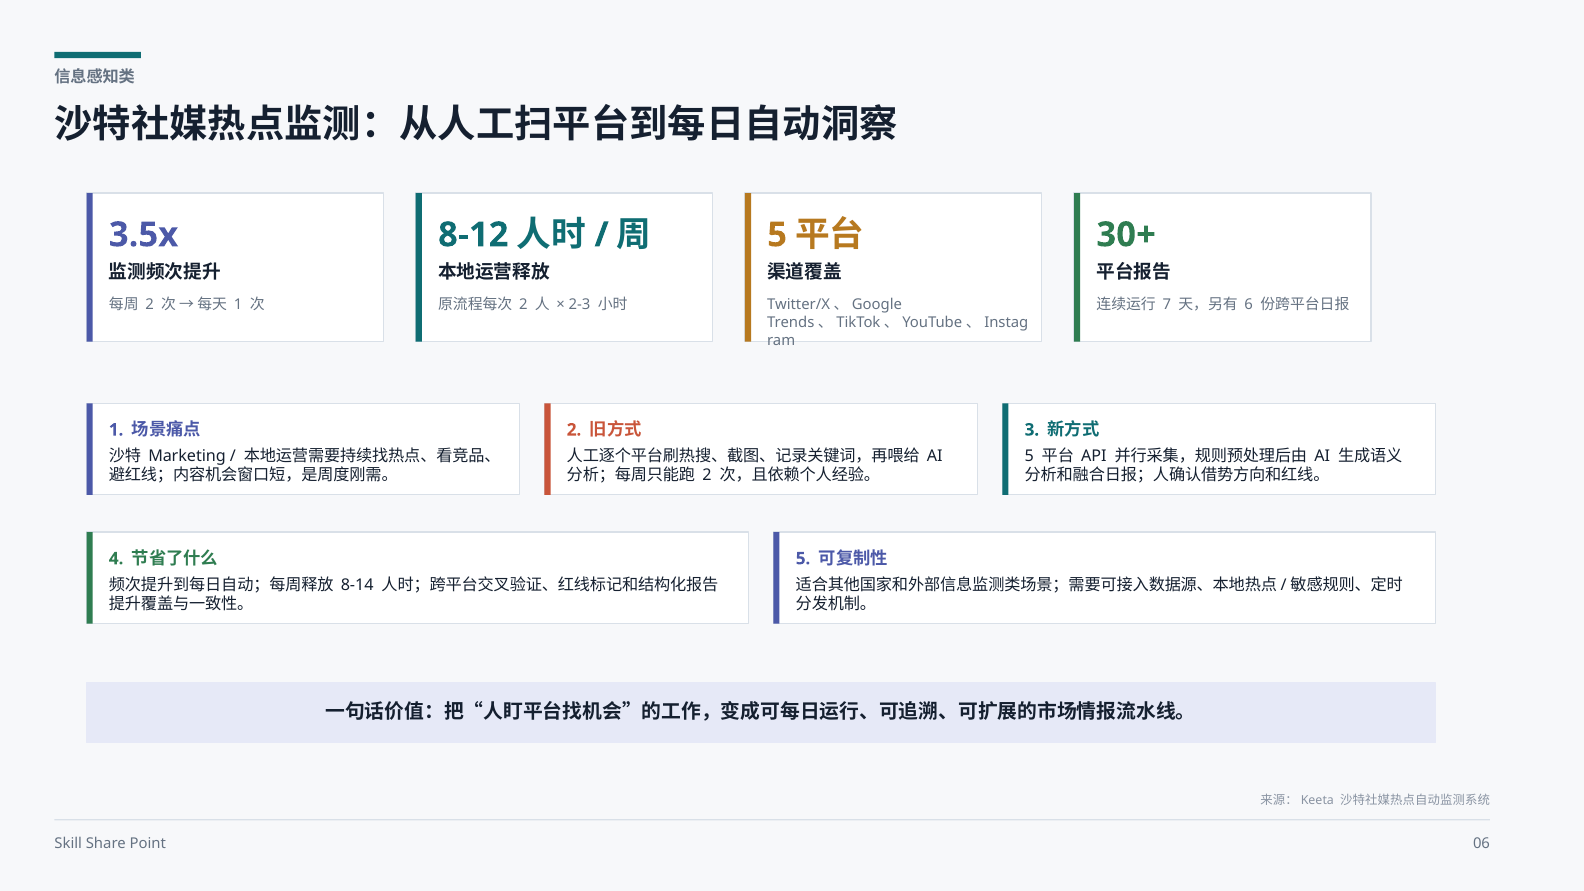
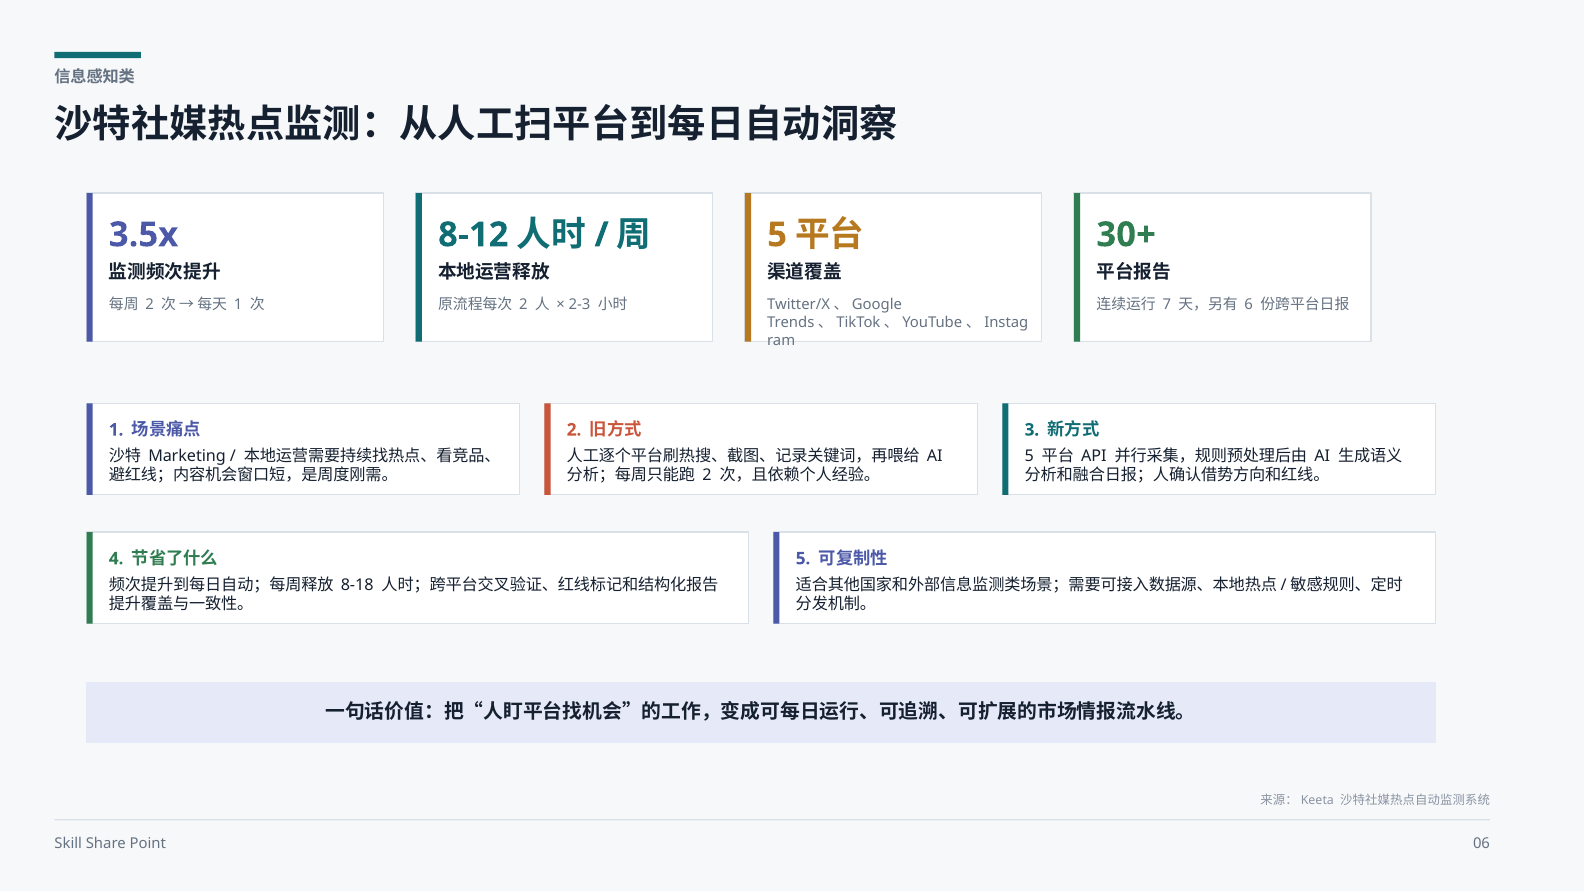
8-14: 8-14 -> 8-18
